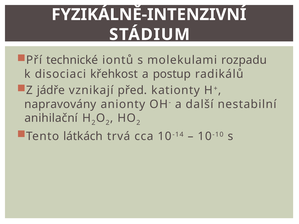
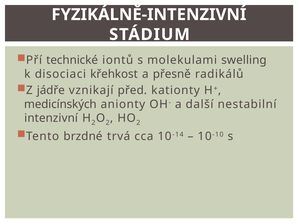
rozpadu: rozpadu -> swelling
postup: postup -> přesně
napravovány: napravovány -> medicínských
anihilační: anihilační -> intenzivní
látkách: látkách -> brzdné
